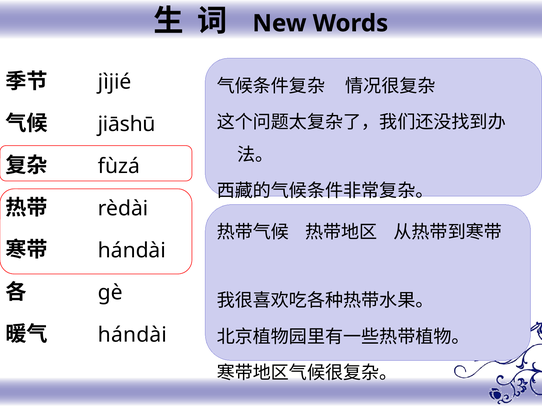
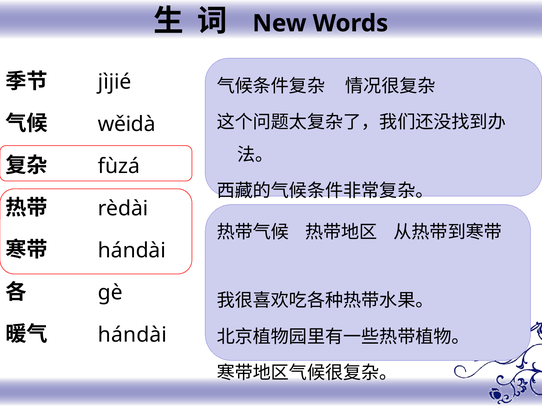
jiāshū: jiāshū -> wěidà
